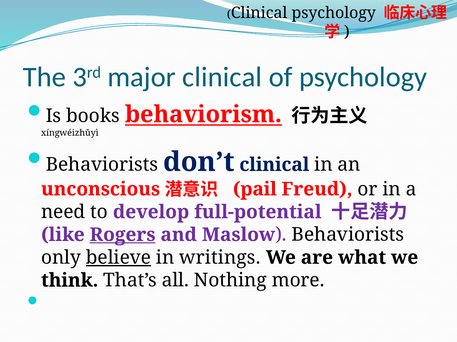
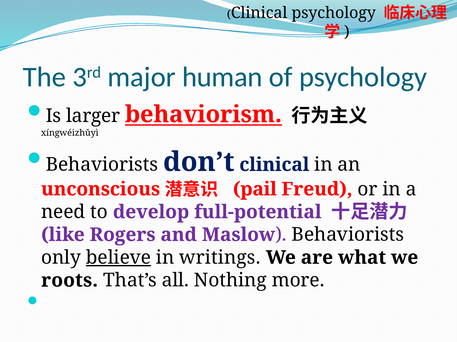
major clinical: clinical -> human
books: books -> larger
Rogers underline: present -> none
think: think -> roots
